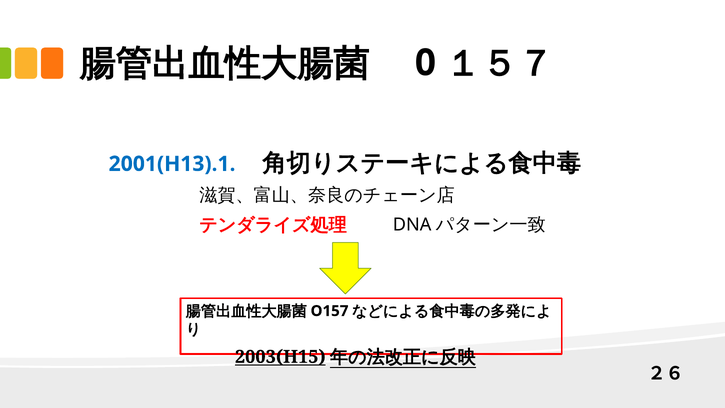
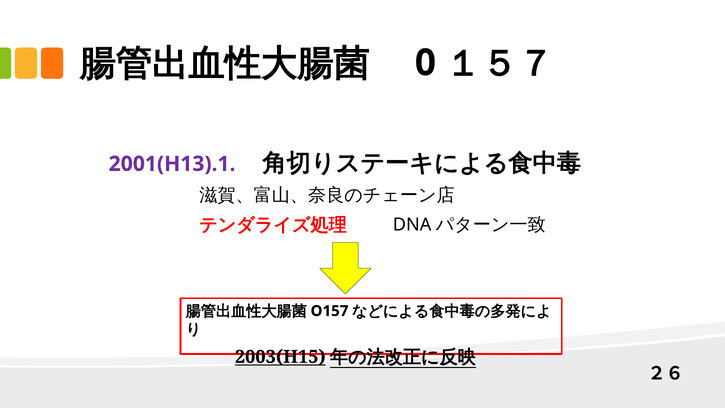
2001(H13).1 colour: blue -> purple
